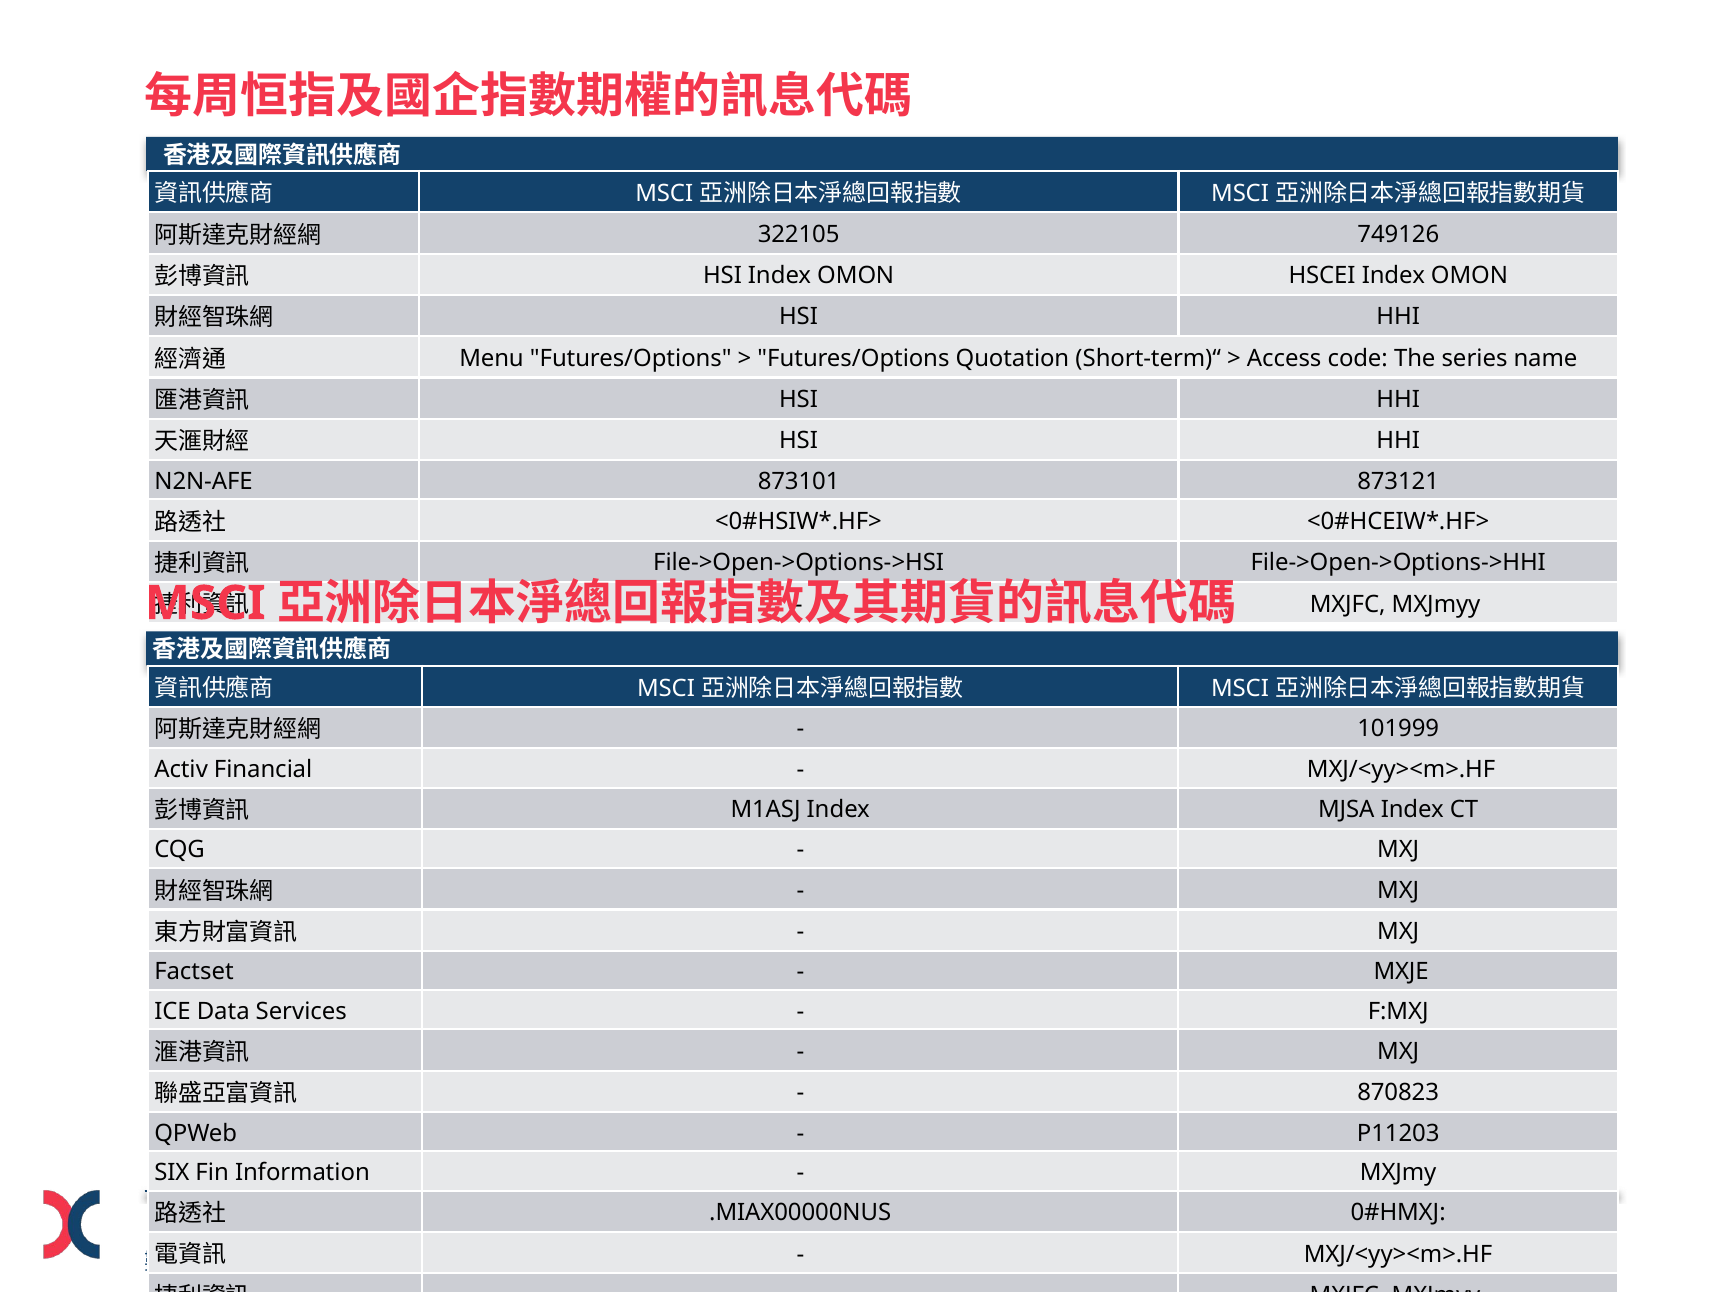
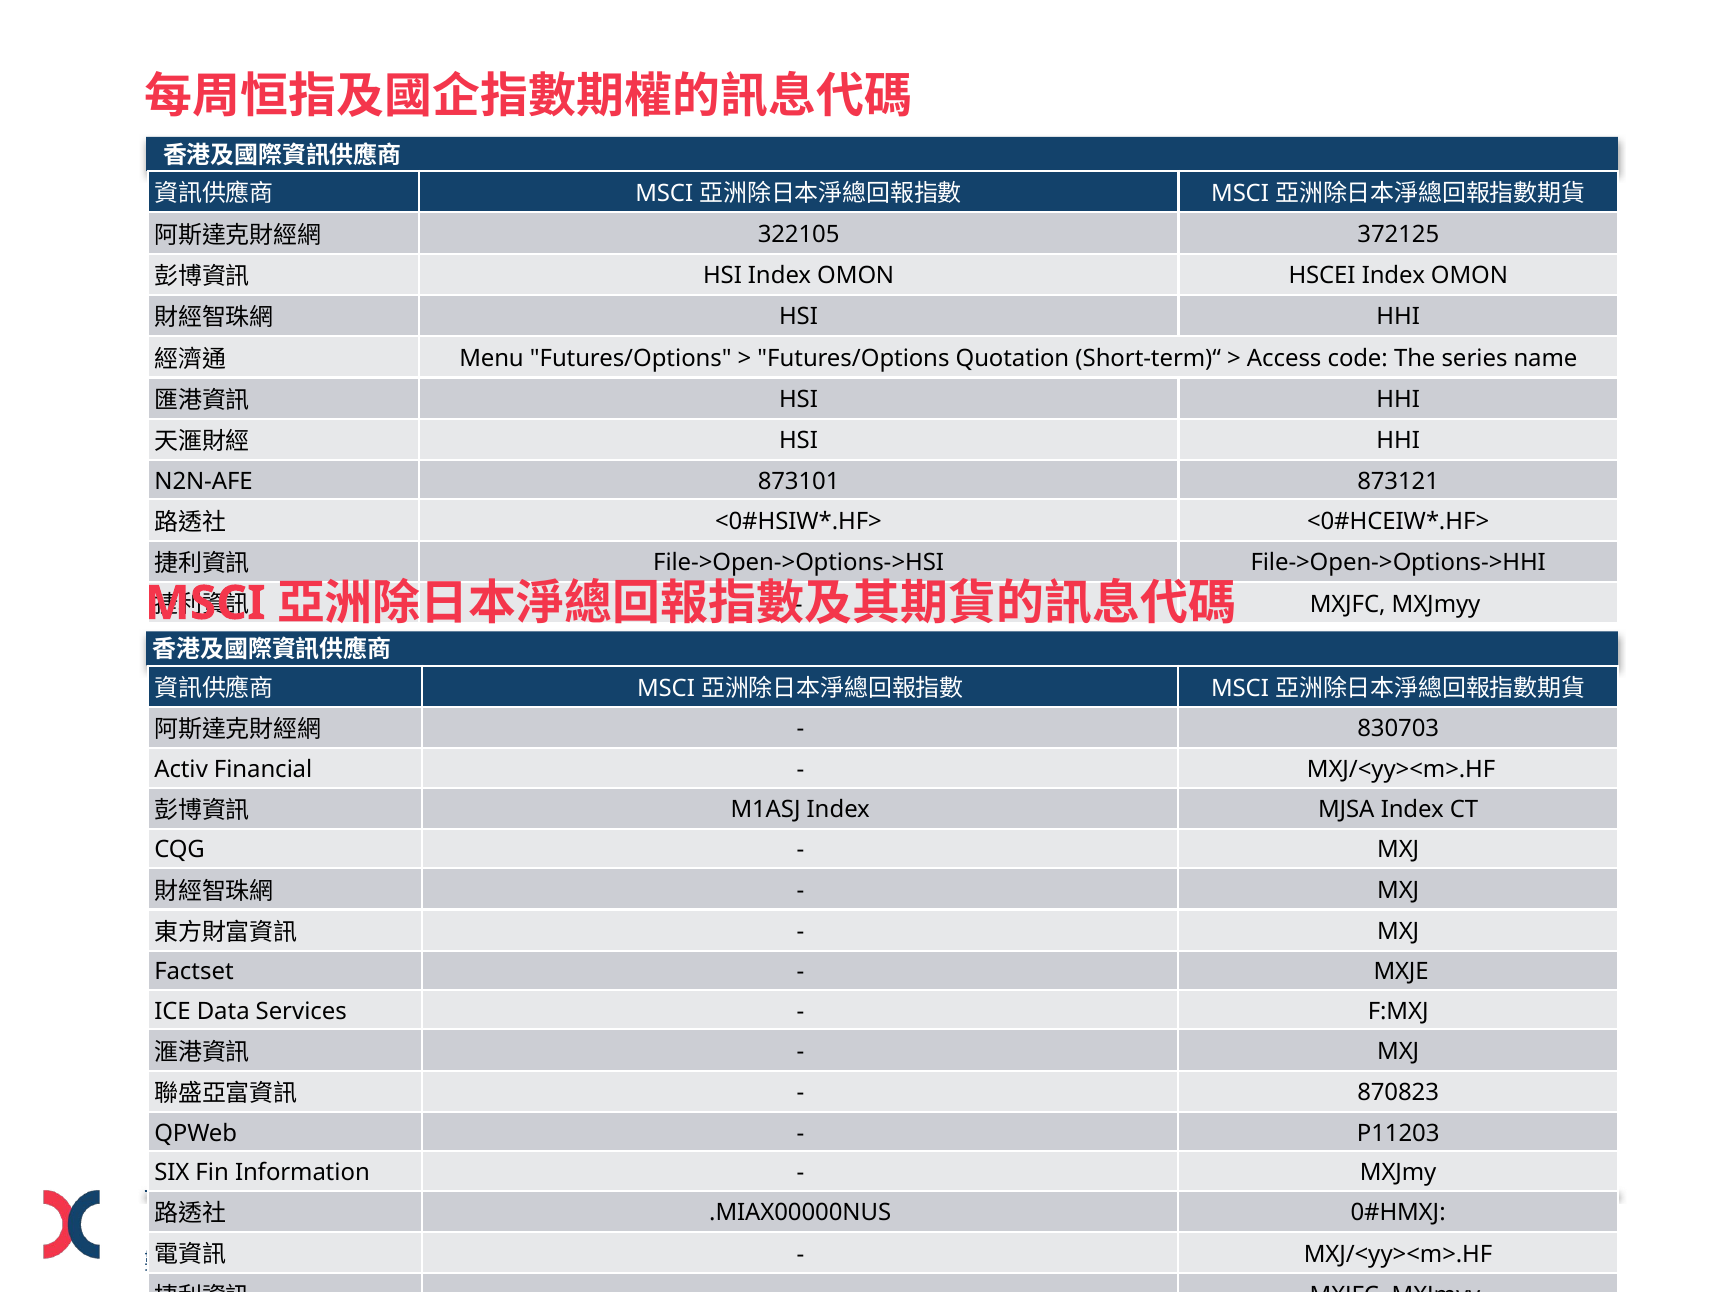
749126: 749126 -> 372125
101999: 101999 -> 830703
